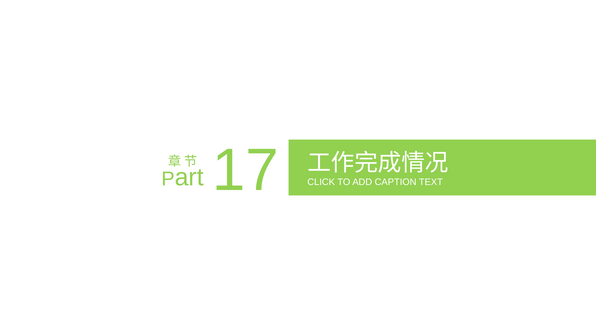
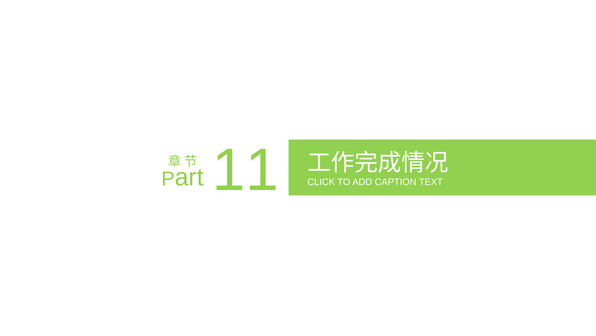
17: 17 -> 11
